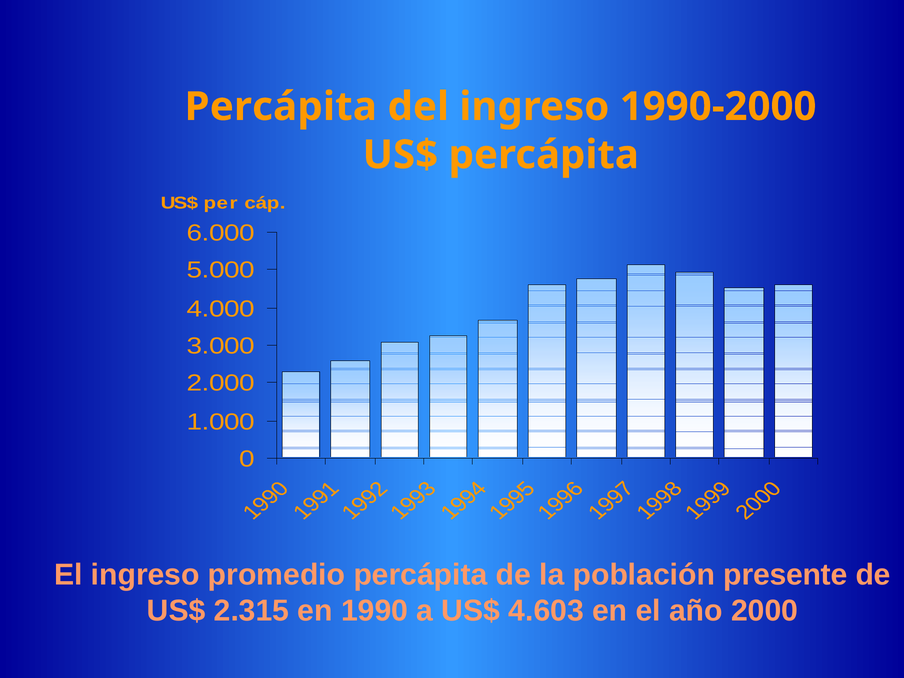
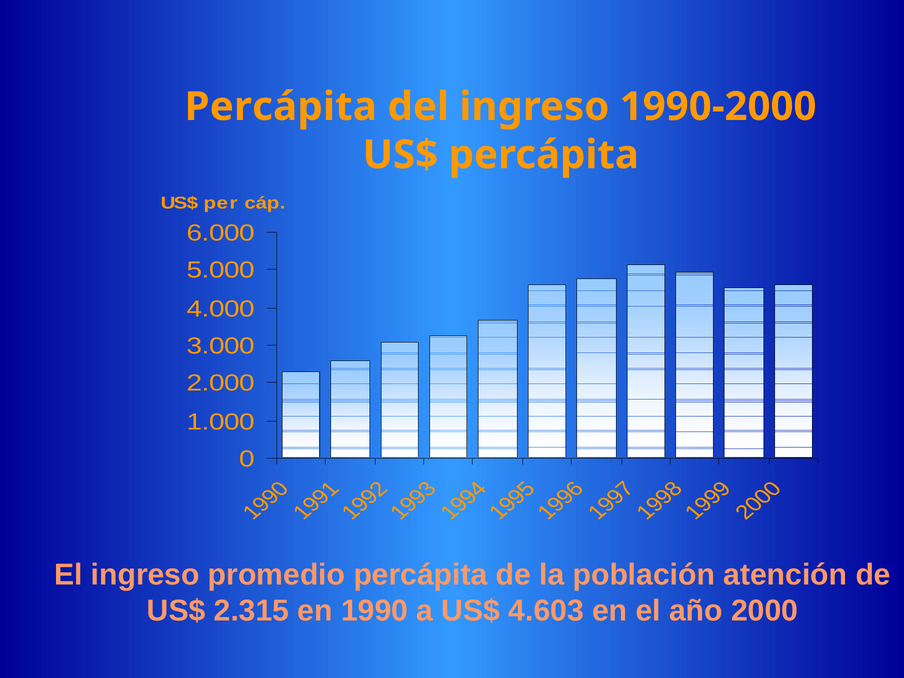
presente: presente -> atención
